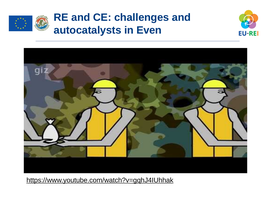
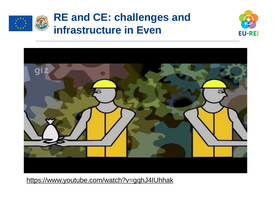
autocatalysts: autocatalysts -> infrastructure
